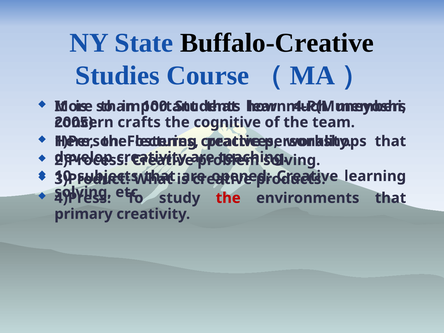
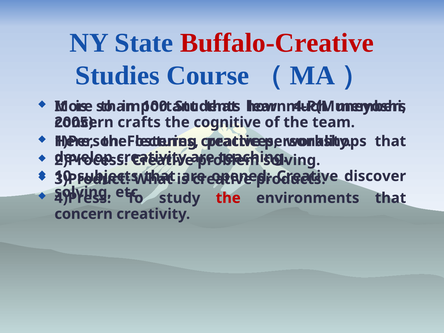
Buffalo-Creative colour: black -> red
learning: learning -> discover
primary at (84, 214): primary -> concern
